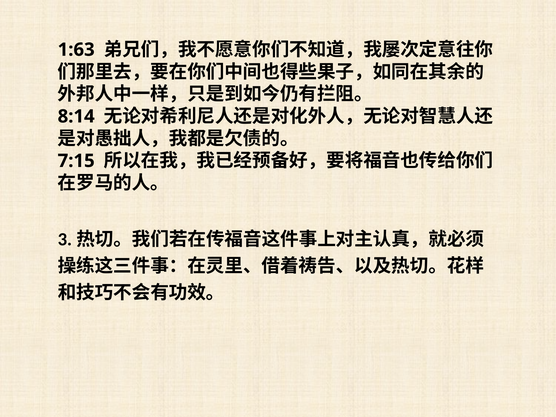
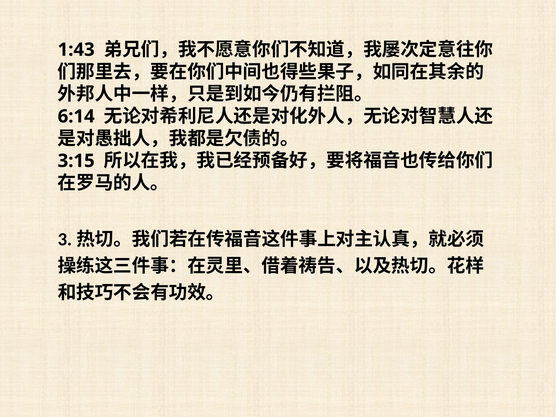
1:63: 1:63 -> 1:43
8:14: 8:14 -> 6:14
7:15: 7:15 -> 3:15
